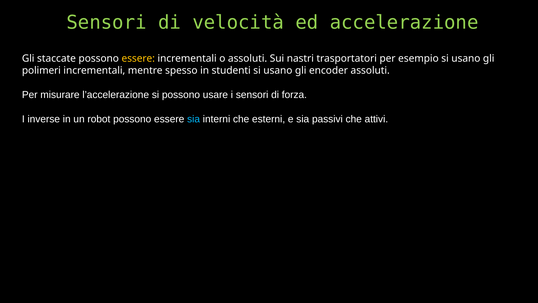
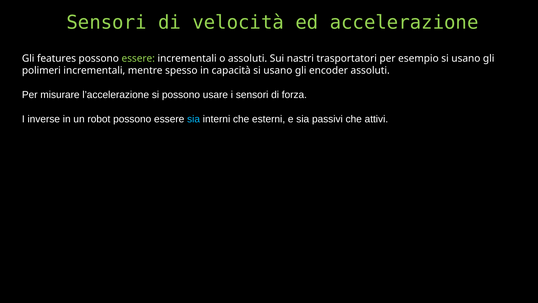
staccate: staccate -> features
essere at (138, 58) colour: yellow -> light green
studenti: studenti -> capacità
